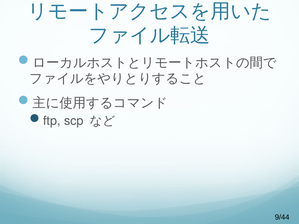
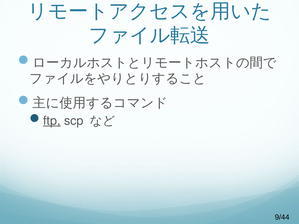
ftp underline: none -> present
